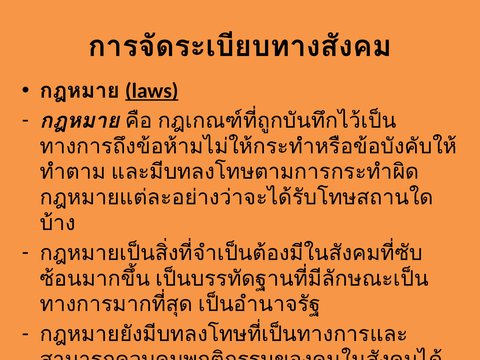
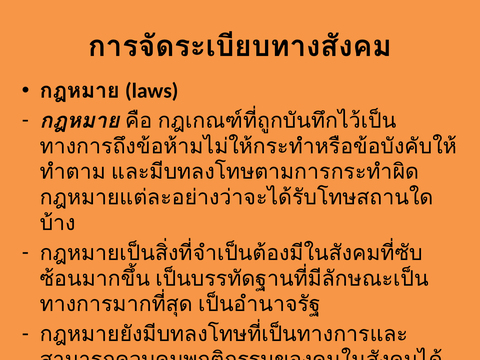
laws underline: present -> none
